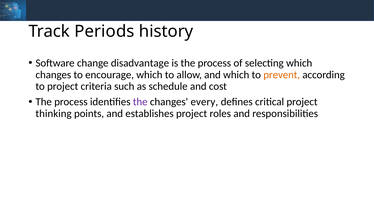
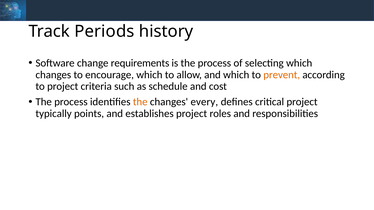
disadvantage: disadvantage -> requirements
the at (140, 102) colour: purple -> orange
thinking: thinking -> typically
